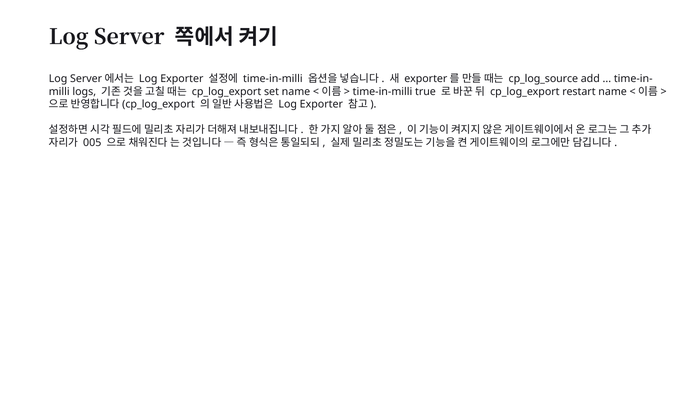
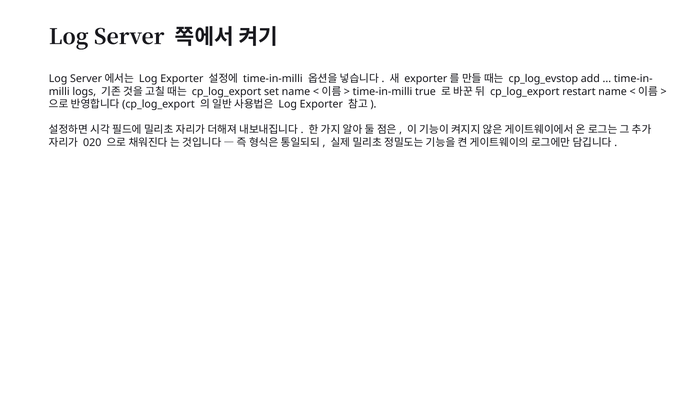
cp_log_source: cp_log_source -> cp_log_evstop
005: 005 -> 020
